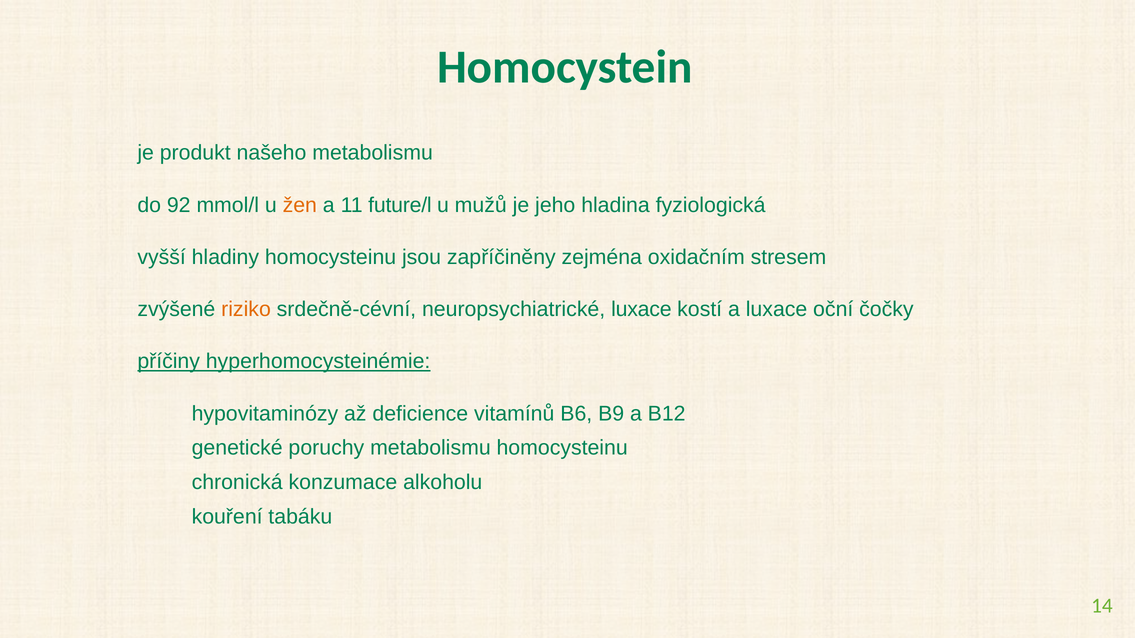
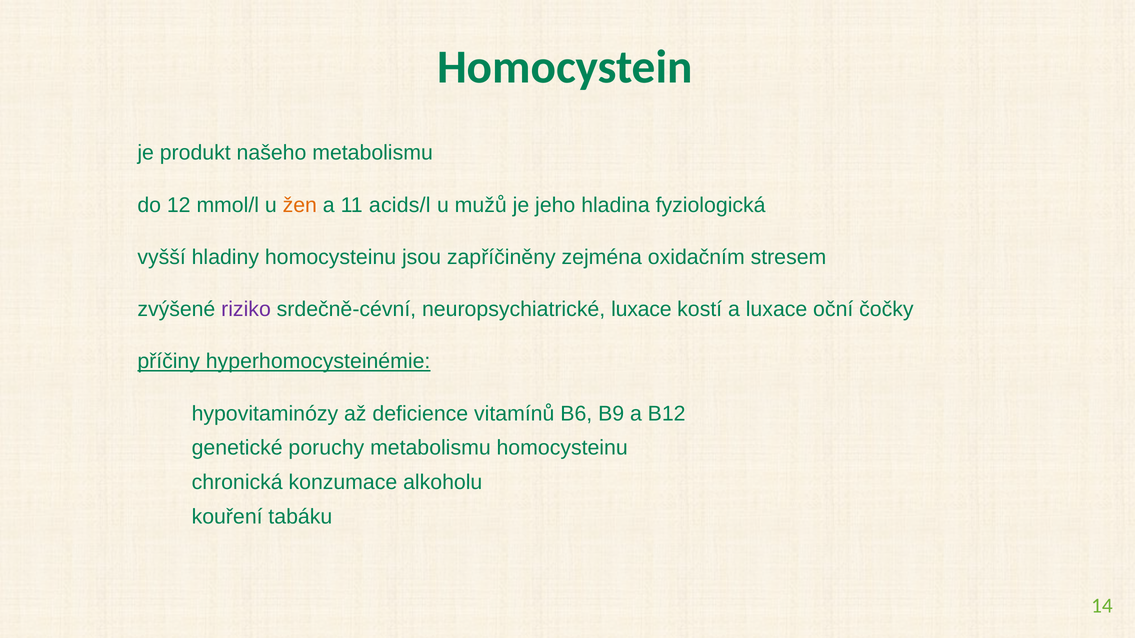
92: 92 -> 12
future/l: future/l -> acids/l
riziko colour: orange -> purple
